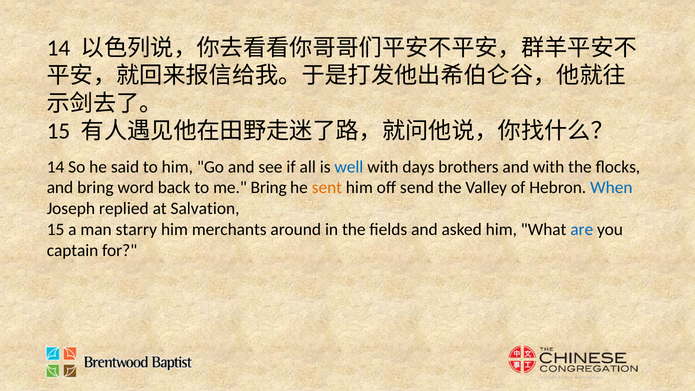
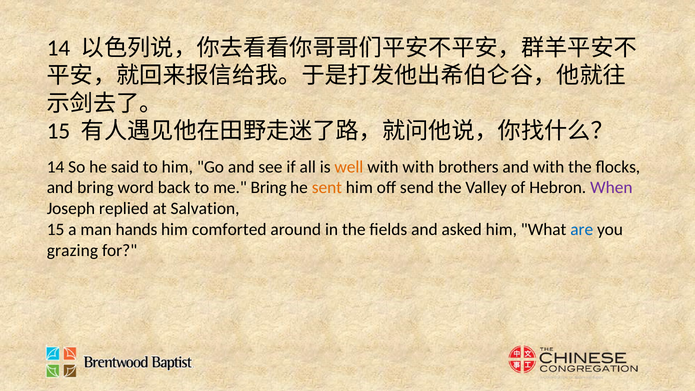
well colour: blue -> orange
with days: days -> with
When colour: blue -> purple
starry: starry -> hands
merchants: merchants -> comforted
captain: captain -> grazing
